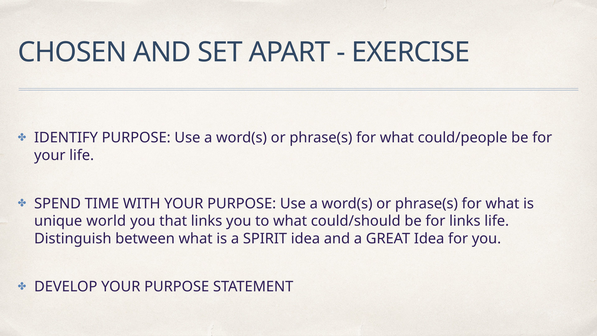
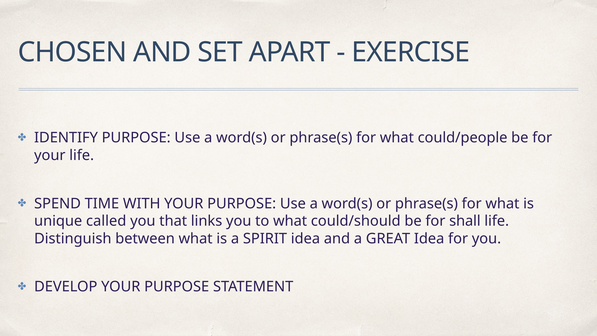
world: world -> called
for links: links -> shall
